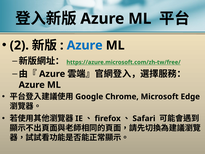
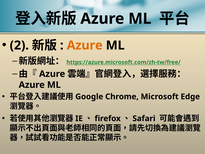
Azure at (85, 45) colour: blue -> orange
